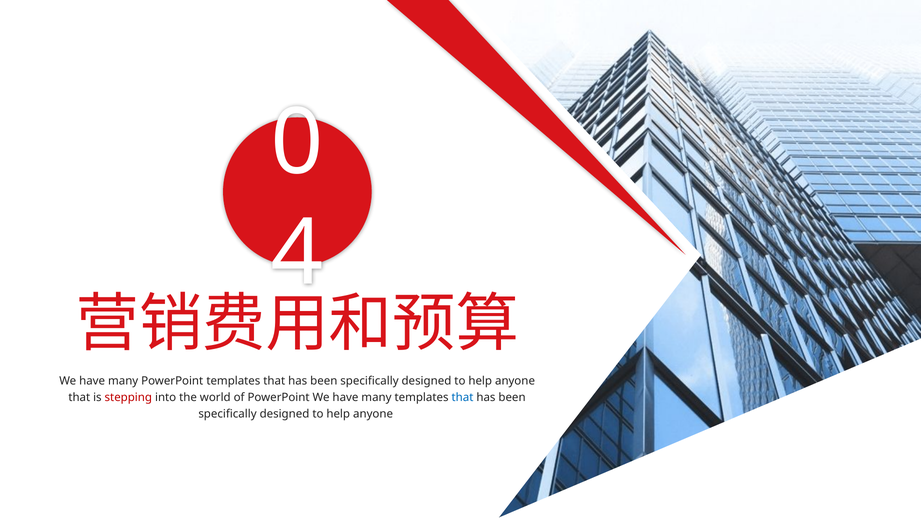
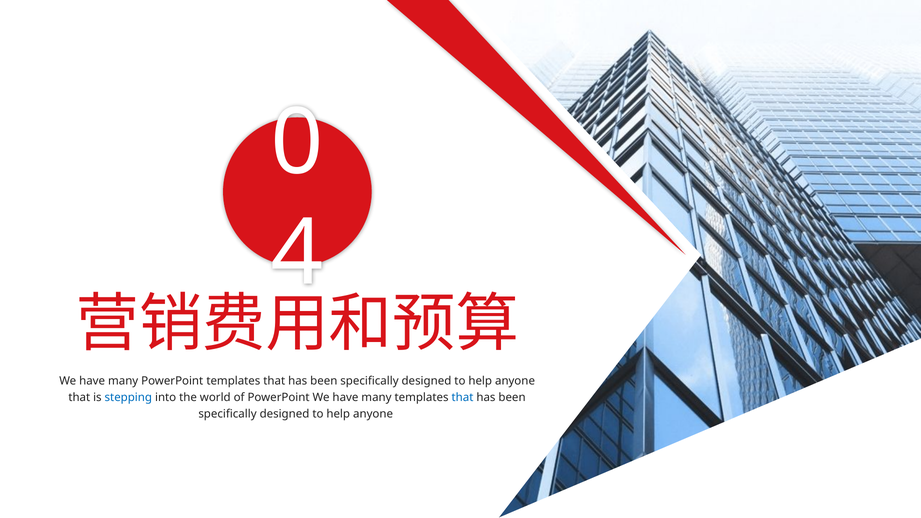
stepping colour: red -> blue
